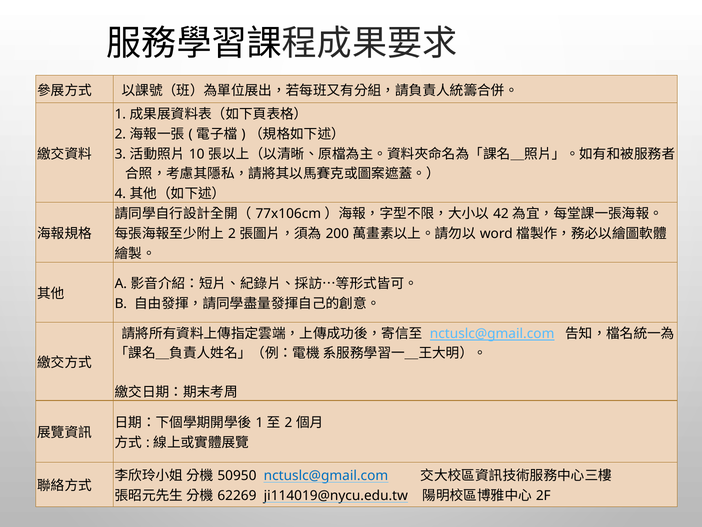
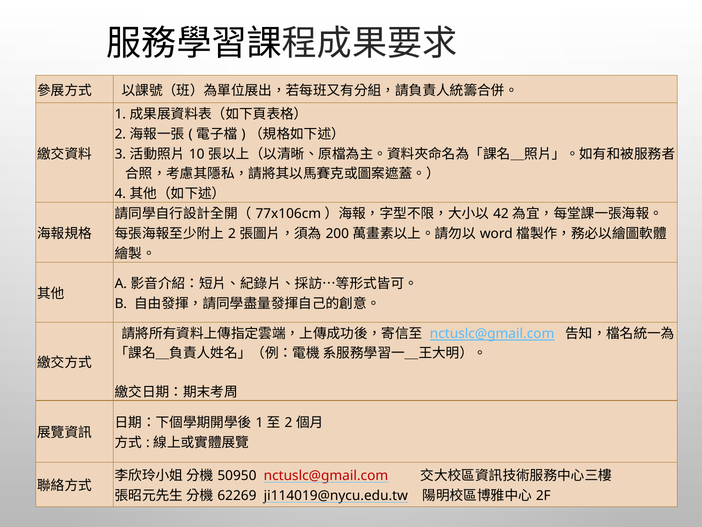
nctuslc@gmail.com at (326, 476) colour: blue -> red
